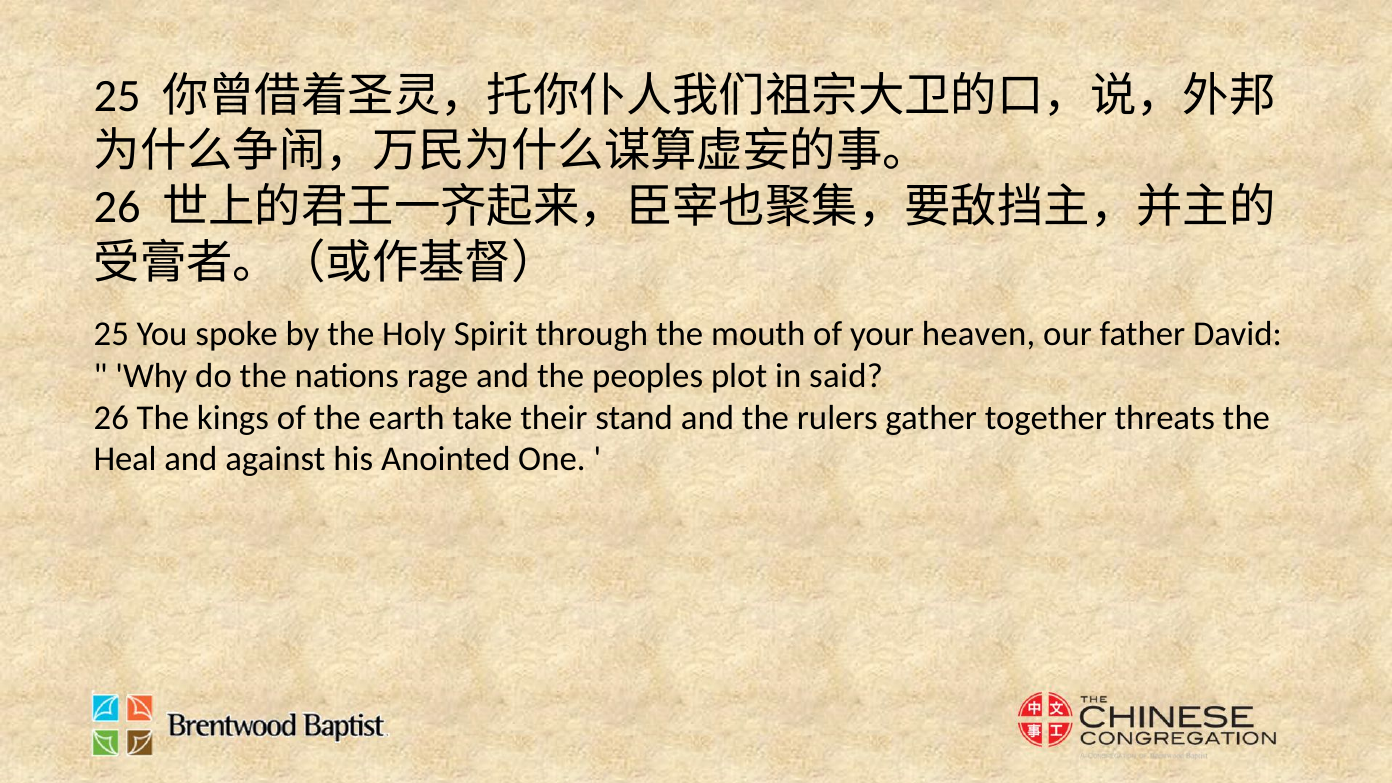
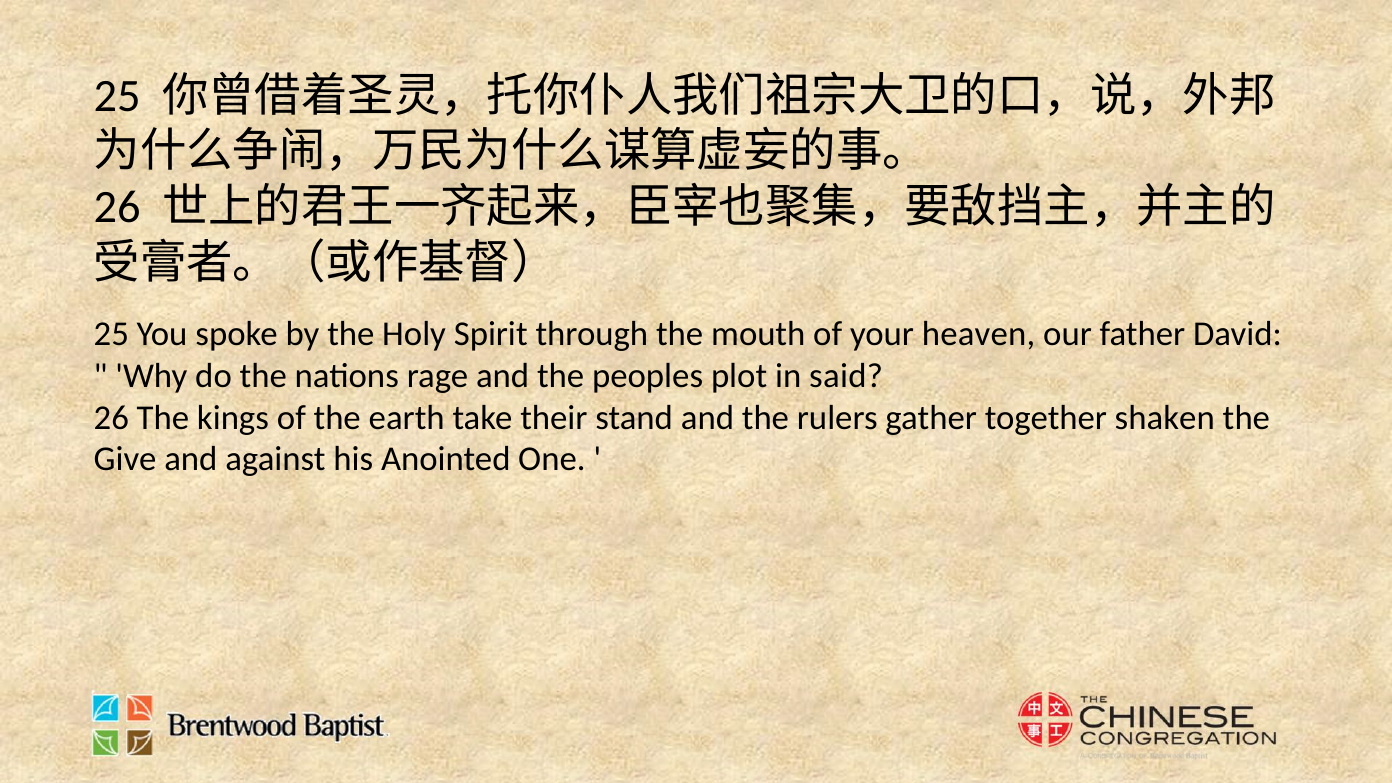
threats: threats -> shaken
Heal: Heal -> Give
